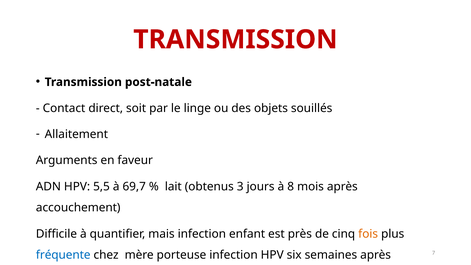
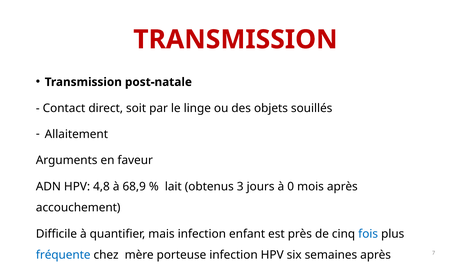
5,5: 5,5 -> 4,8
69,7: 69,7 -> 68,9
8: 8 -> 0
fois colour: orange -> blue
